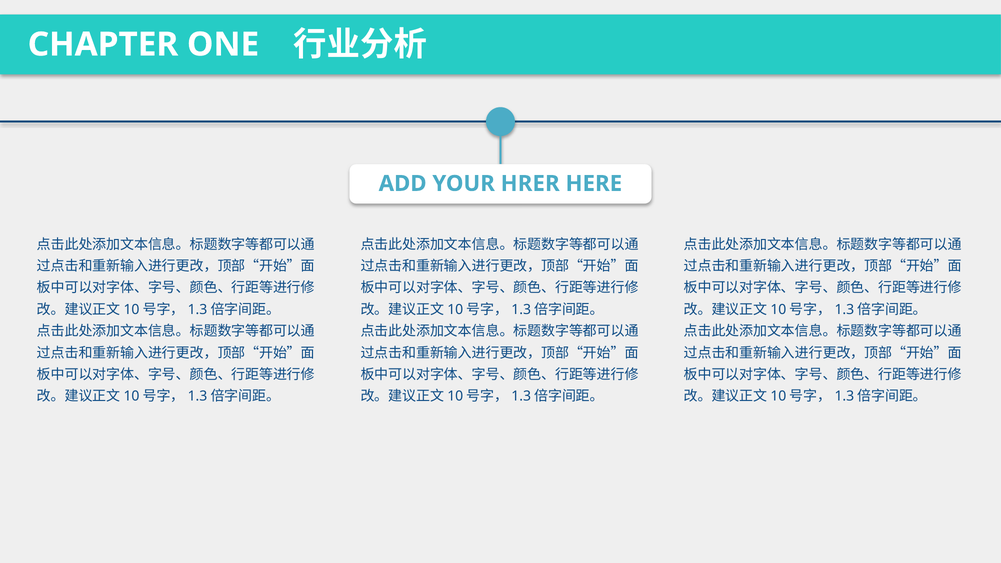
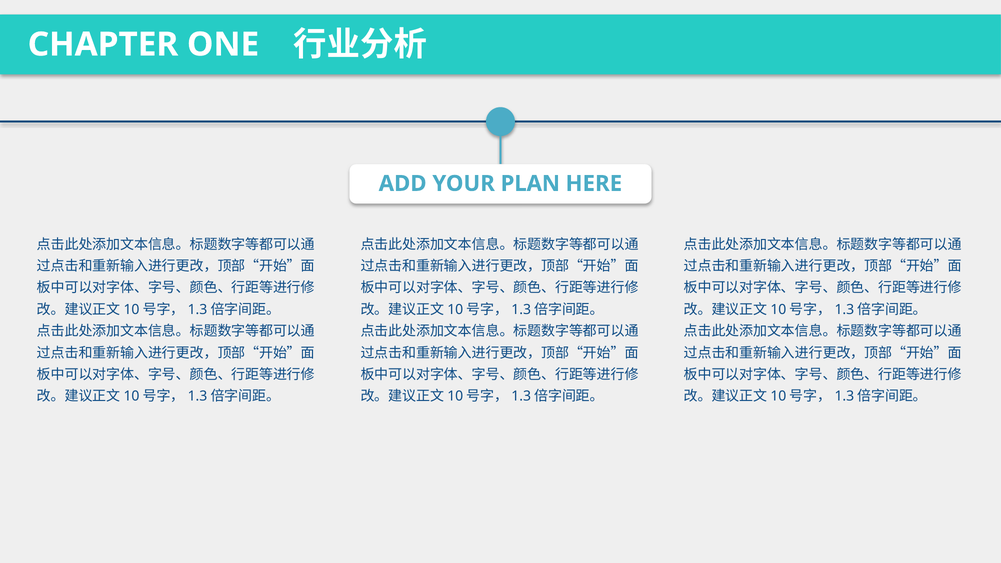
HRER: HRER -> PLAN
